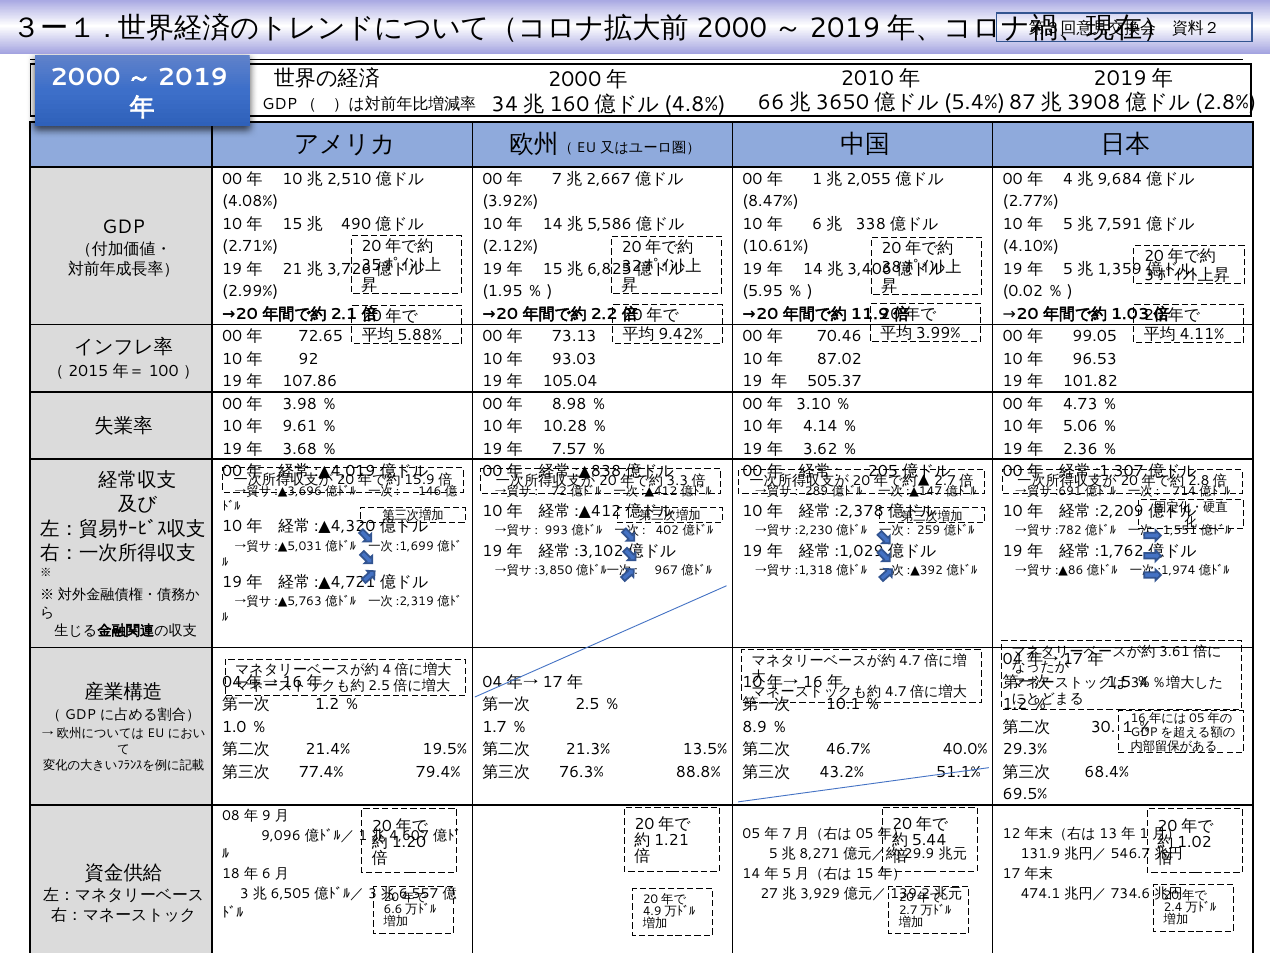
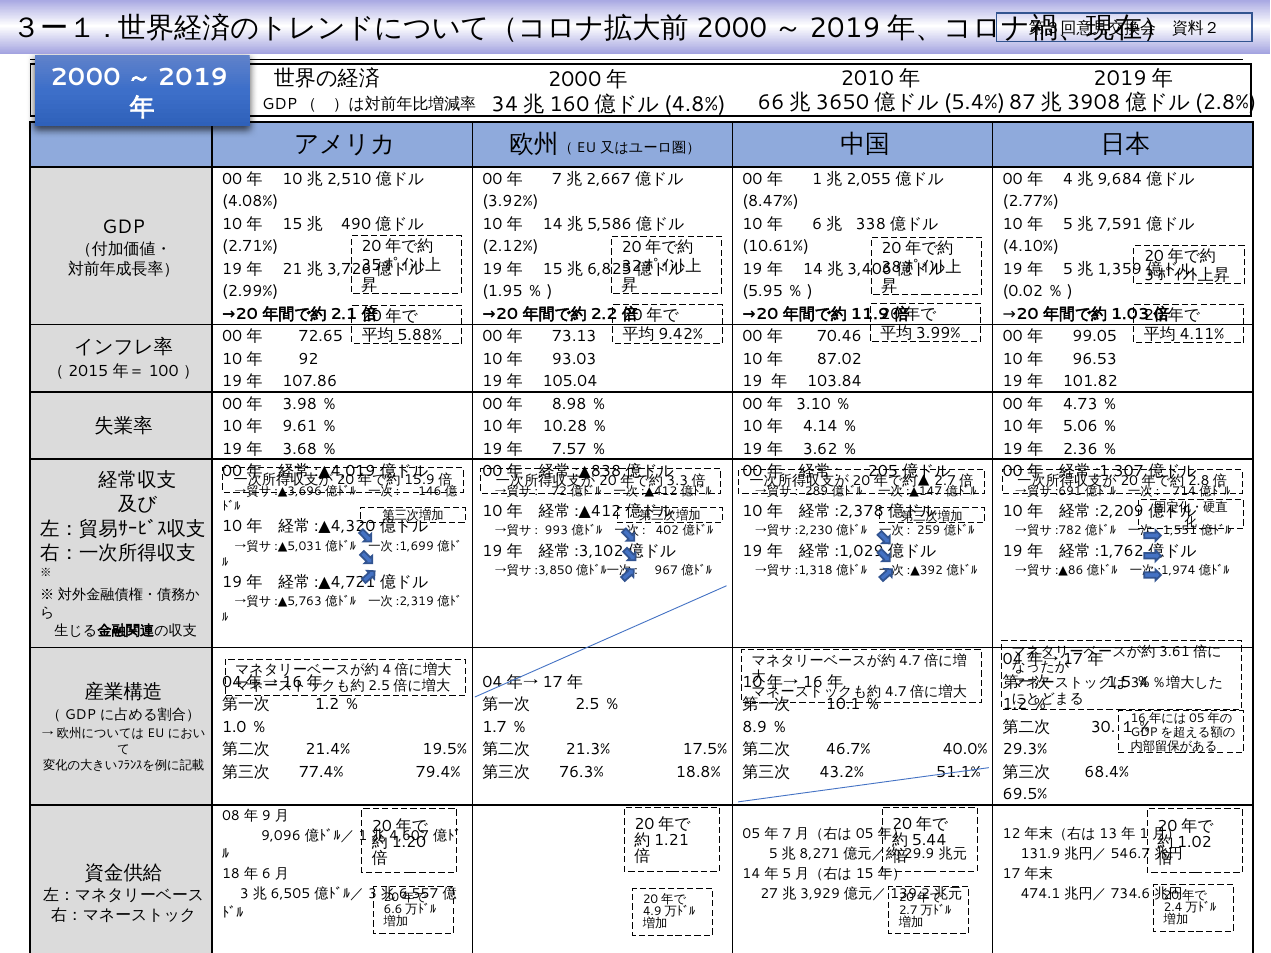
505.37: 505.37 -> 103.84
13.5%: 13.5% -> 17.5%
88.8%: 88.8% -> 18.8%
